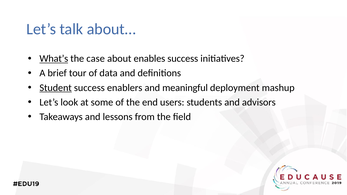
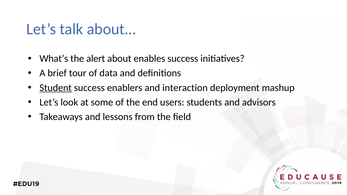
What’s underline: present -> none
case: case -> alert
meaningful: meaningful -> interaction
